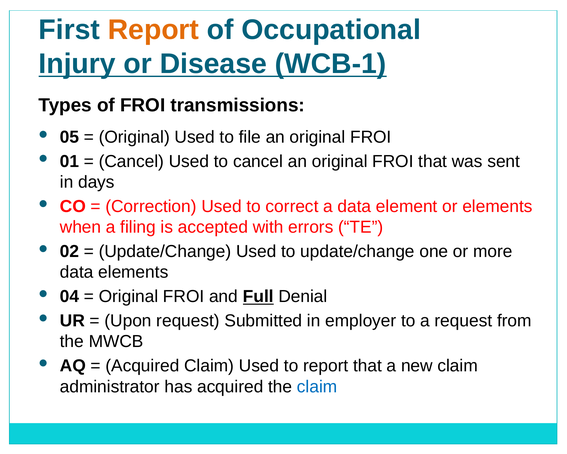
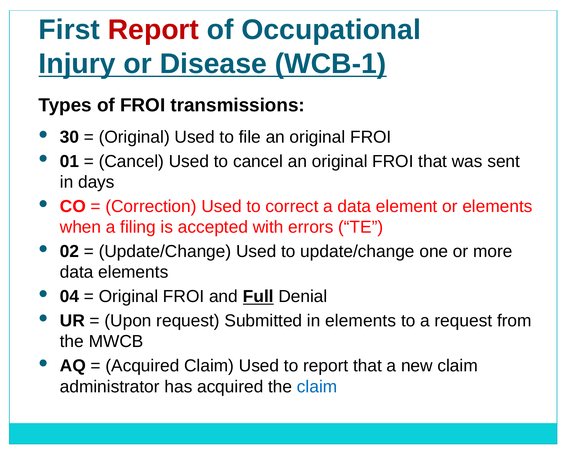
Report at (153, 30) colour: orange -> red
05: 05 -> 30
in employer: employer -> elements
